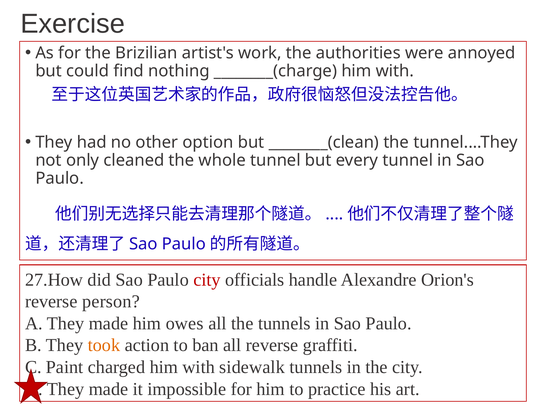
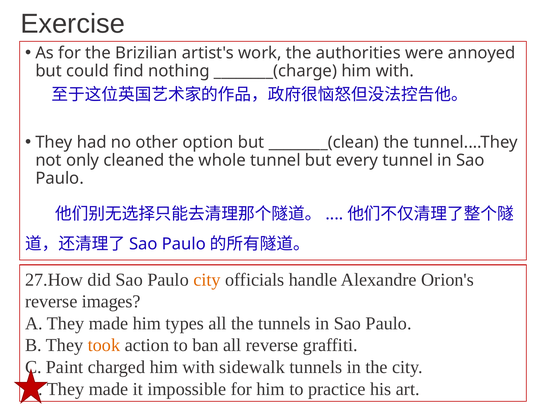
city at (207, 279) colour: red -> orange
person: person -> images
owes: owes -> types
